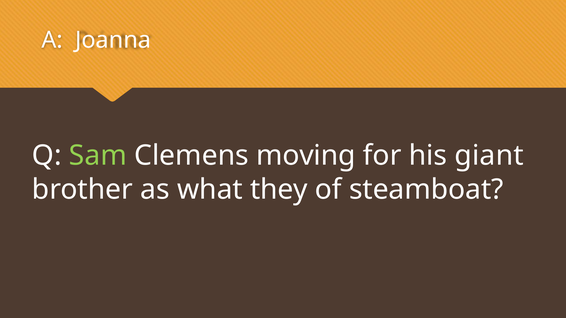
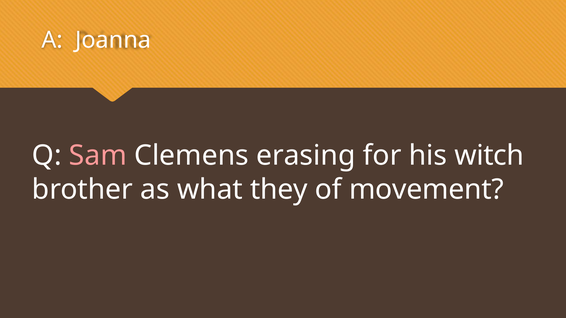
Sam colour: light green -> pink
moving: moving -> erasing
giant: giant -> witch
steamboat: steamboat -> movement
